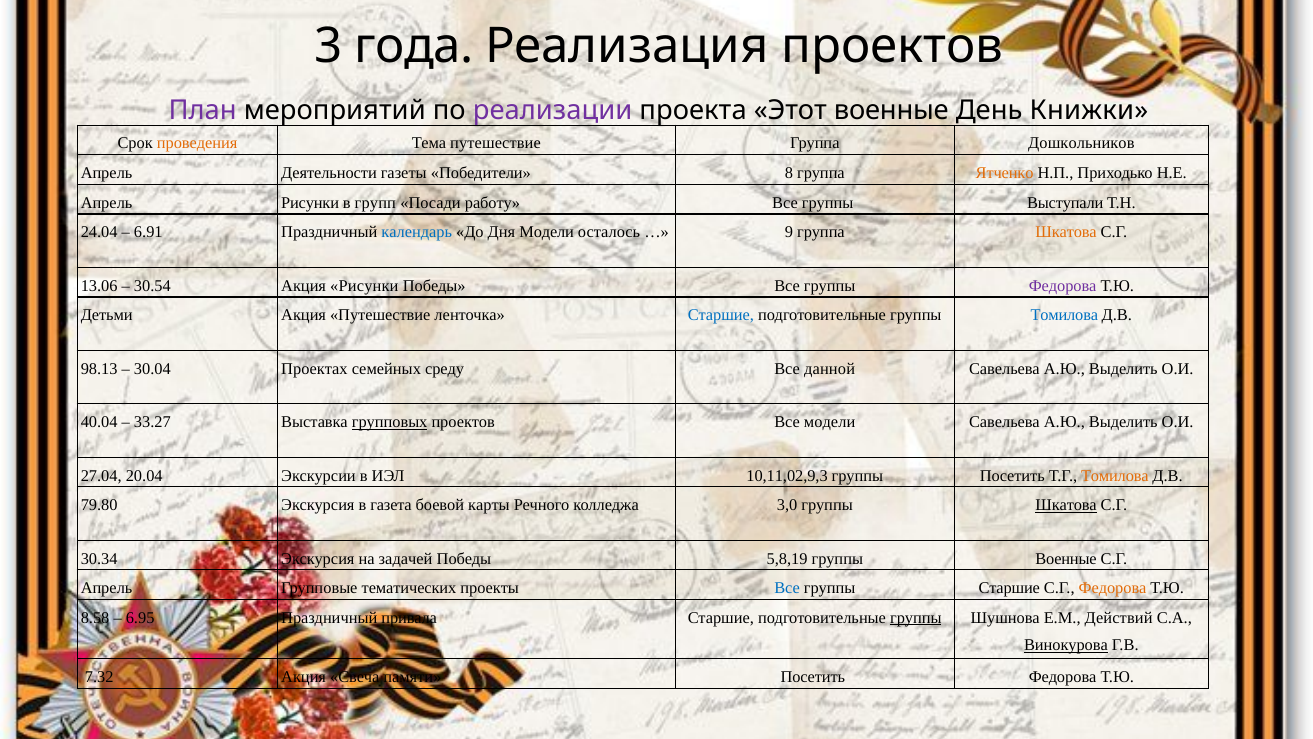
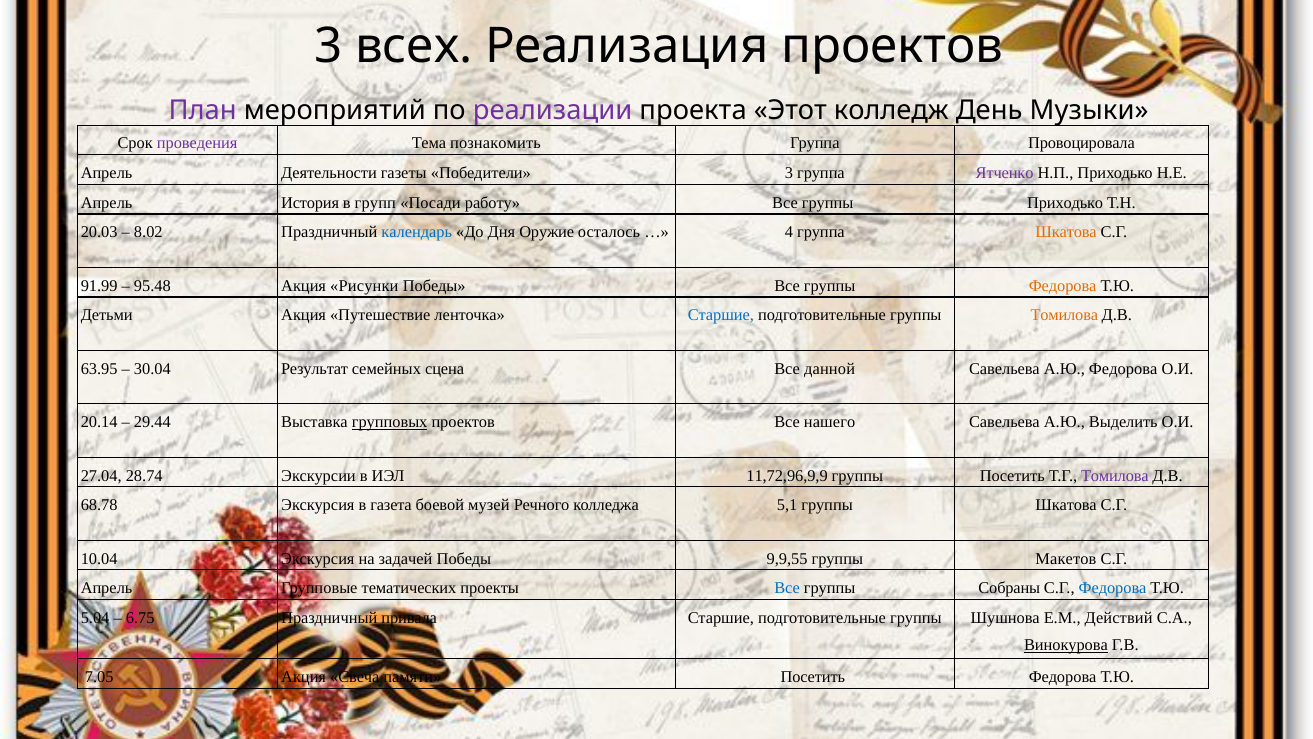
года: года -> всех
Этот военные: военные -> колледж
Книжки: Книжки -> Музыки
проведения colour: orange -> purple
Тема путешествие: путешествие -> познакомить
Дошкольников: Дошкольников -> Провоцировала
Победители 8: 8 -> 3
Ятченко colour: orange -> purple
Апрель Рисунки: Рисунки -> История
группы Выступали: Выступали -> Приходько
24.04: 24.04 -> 20.03
6.91: 6.91 -> 8.02
Дня Модели: Модели -> Оружие
9: 9 -> 4
13.06: 13.06 -> 91.99
30.54: 30.54 -> 95.48
Федорова at (1063, 286) colour: purple -> orange
Томилова at (1064, 315) colour: blue -> orange
98.13: 98.13 -> 63.95
Проектах: Проектах -> Результат
среду: среду -> сцена
Выделить at (1123, 369): Выделить -> Федорова
40.04: 40.04 -> 20.14
33.27: 33.27 -> 29.44
Все модели: модели -> нашего
20.04: 20.04 -> 28.74
10,11,02,9,3: 10,11,02,9,3 -> 11,72,96,9,9
Томилова at (1115, 475) colour: orange -> purple
79.80: 79.80 -> 68.78
карты: карты -> музей
3,0: 3,0 -> 5,1
Шкатова at (1066, 505) underline: present -> none
30.34: 30.34 -> 10.04
5,8,19: 5,8,19 -> 9,9,55
группы Военные: Военные -> Макетов
группы Старшие: Старшие -> Собраны
Федорова at (1113, 588) colour: orange -> blue
8.58: 8.58 -> 5.04
6.95: 6.95 -> 6.75
группы at (916, 617) underline: present -> none
7.32: 7.32 -> 7.05
